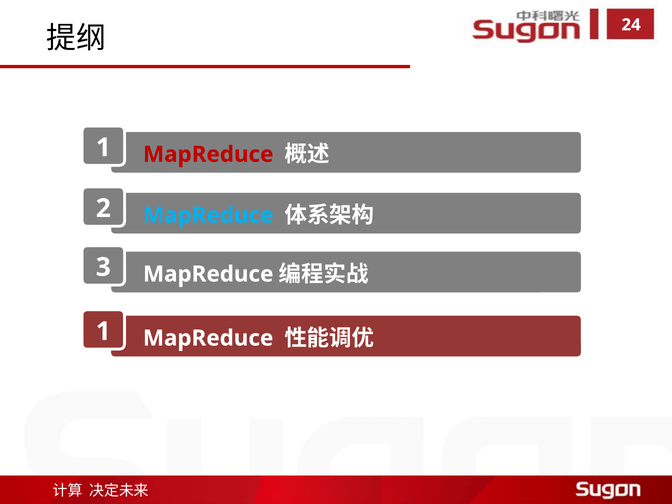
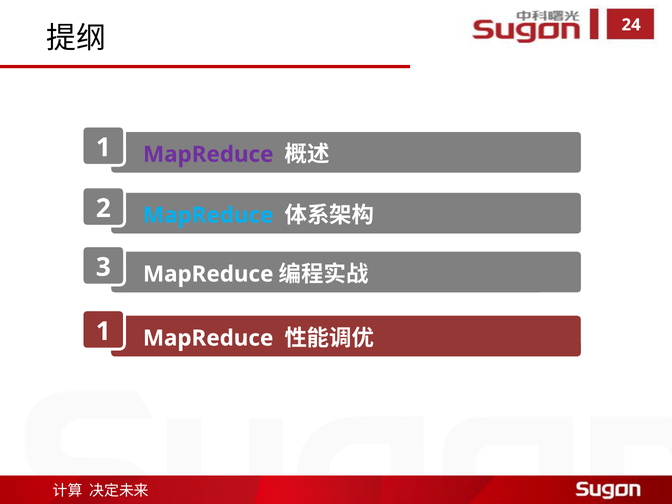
MapReduce at (208, 154) colour: red -> purple
